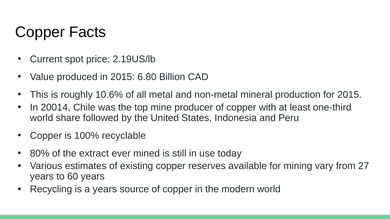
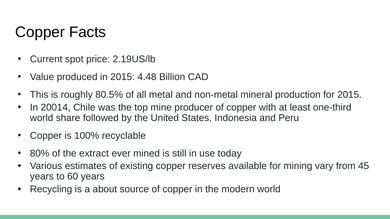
6.80: 6.80 -> 4.48
10.6%: 10.6% -> 80.5%
27: 27 -> 45
a years: years -> about
